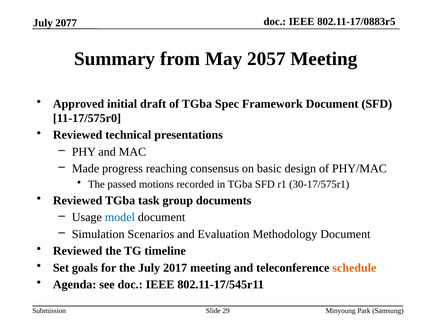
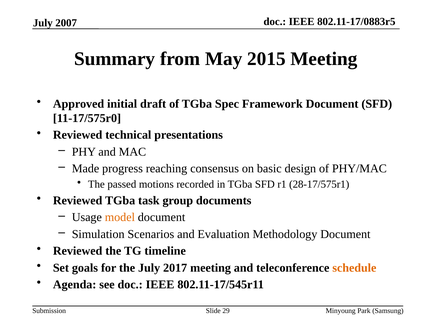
2077: 2077 -> 2007
2057: 2057 -> 2015
30-17/575r1: 30-17/575r1 -> 28-17/575r1
model colour: blue -> orange
